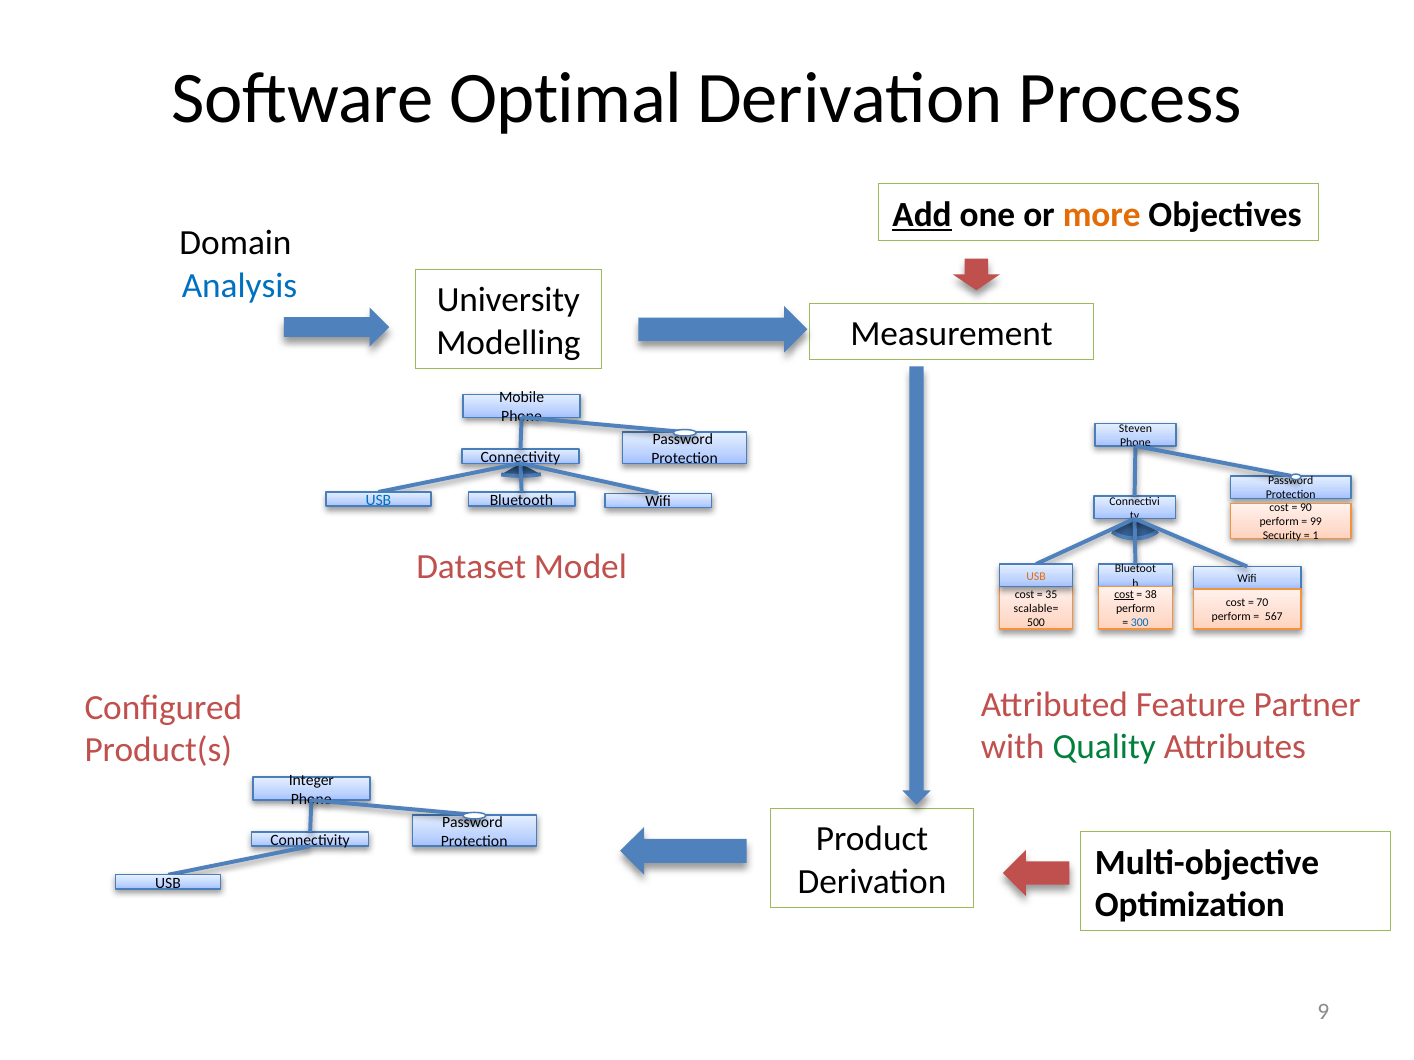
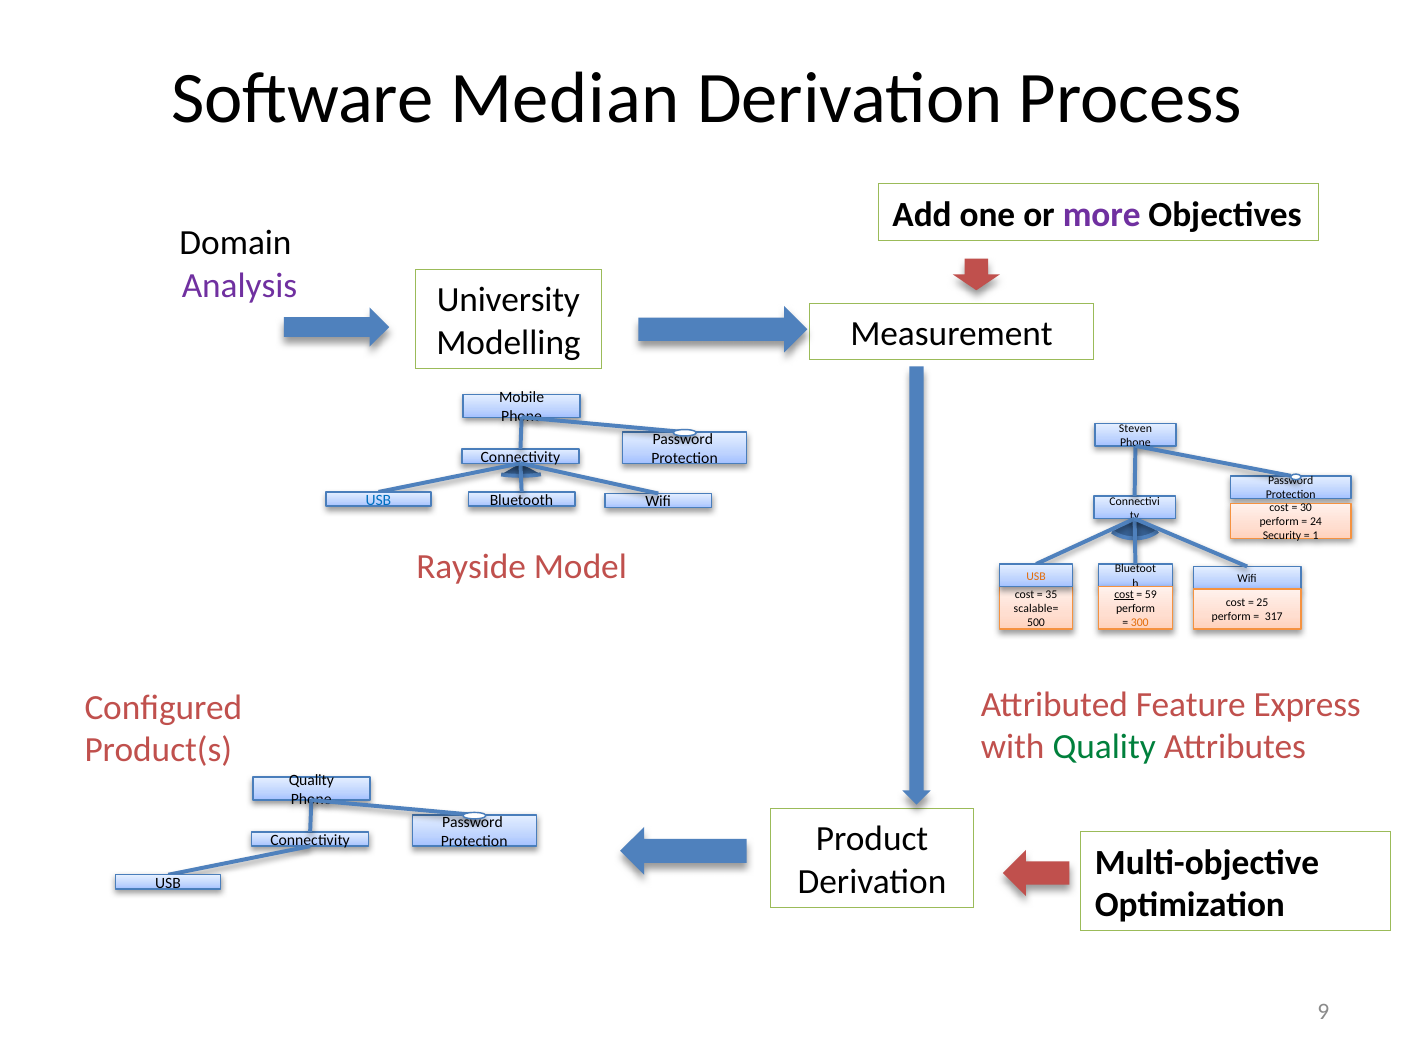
Optimal: Optimal -> Median
Add underline: present -> none
more colour: orange -> purple
Analysis colour: blue -> purple
90: 90 -> 30
99: 99 -> 24
Dataset: Dataset -> Rayside
38: 38 -> 59
70: 70 -> 25
567: 567 -> 317
300 colour: blue -> orange
Partner: Partner -> Express
Integer at (311, 781): Integer -> Quality
